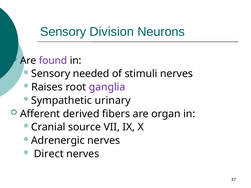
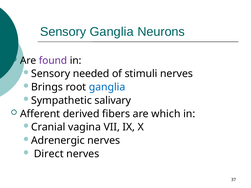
Sensory Division: Division -> Ganglia
Raises: Raises -> Brings
ganglia at (107, 87) colour: purple -> blue
urinary: urinary -> salivary
organ: organ -> which
source: source -> vagina
